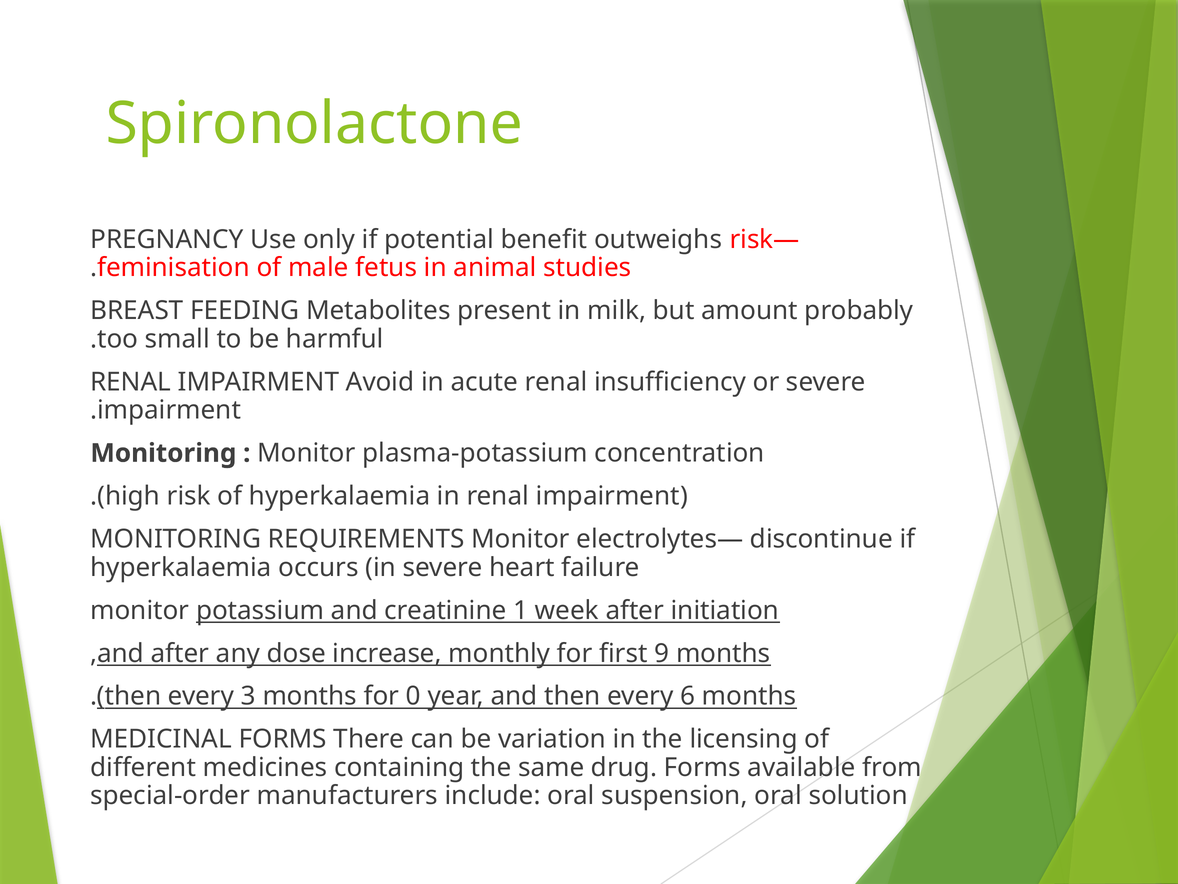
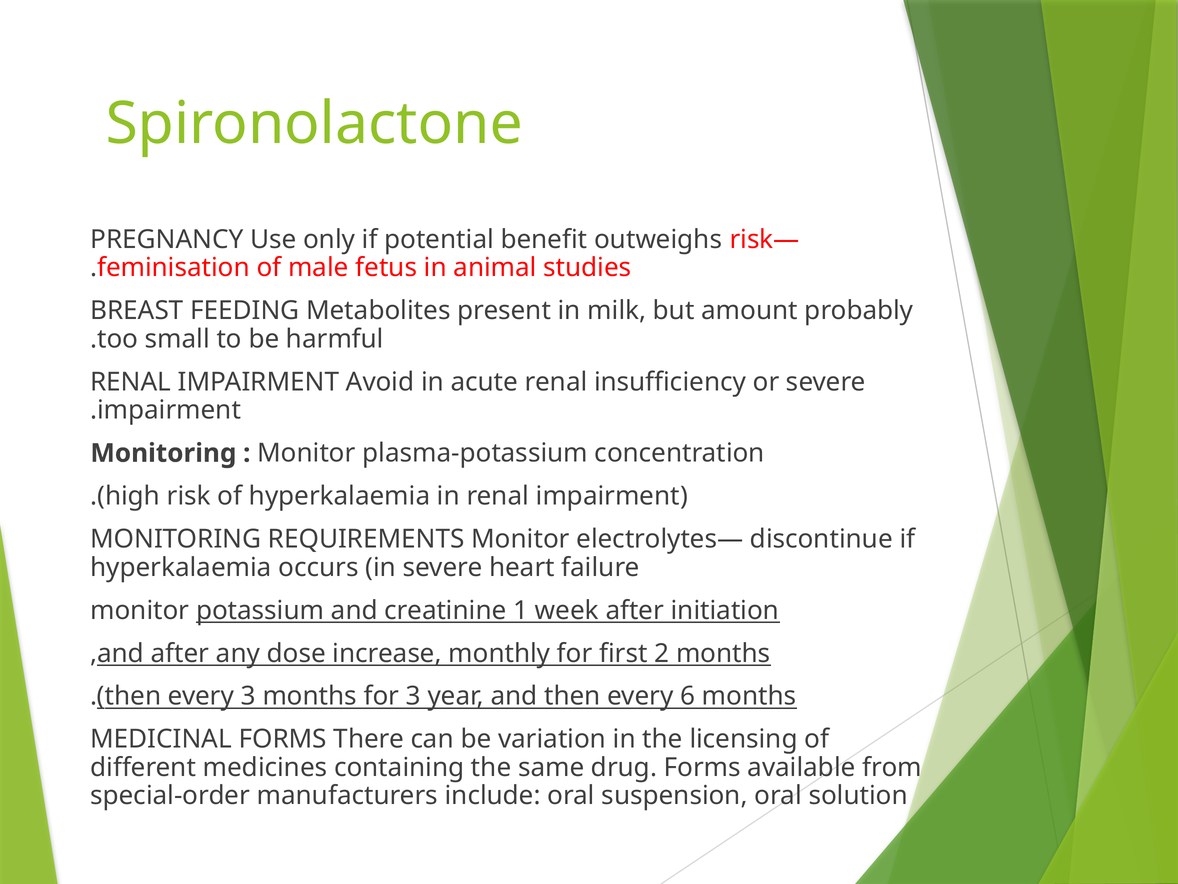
9: 9 -> 2
for 0: 0 -> 3
